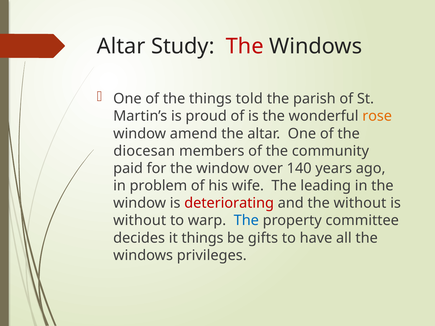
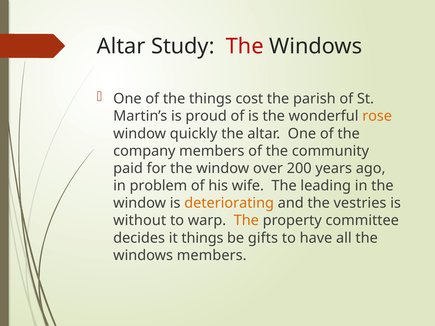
told: told -> cost
amend: amend -> quickly
diocesan: diocesan -> company
140: 140 -> 200
deteriorating colour: red -> orange
the without: without -> vestries
The at (246, 221) colour: blue -> orange
windows privileges: privileges -> members
